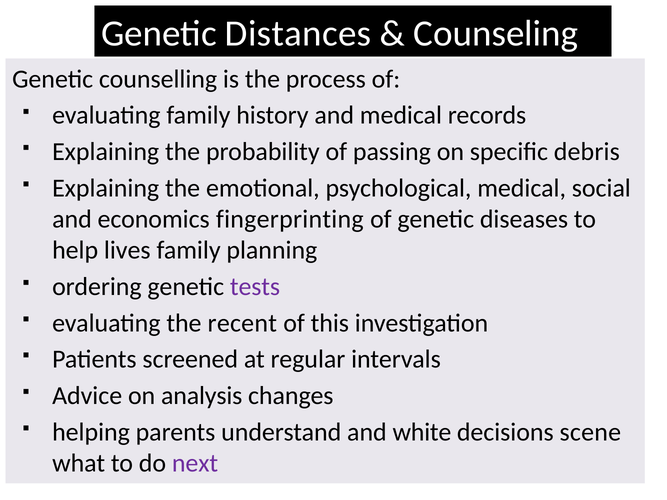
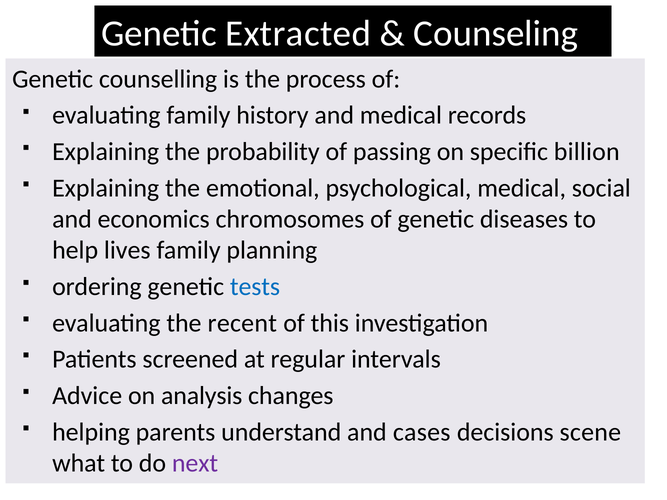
Distances: Distances -> Extracted
debris: debris -> billion
fingerprinting: fingerprinting -> chromosomes
tests colour: purple -> blue
white: white -> cases
